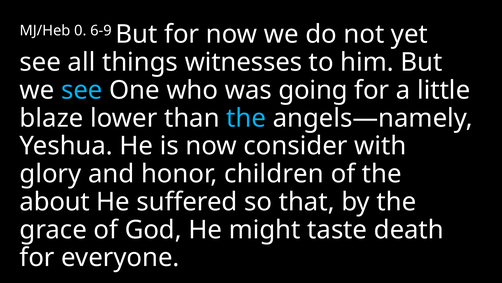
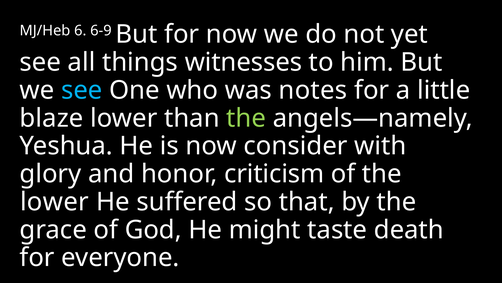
0: 0 -> 6
going: going -> notes
the at (246, 118) colour: light blue -> light green
children: children -> criticism
about at (55, 201): about -> lower
